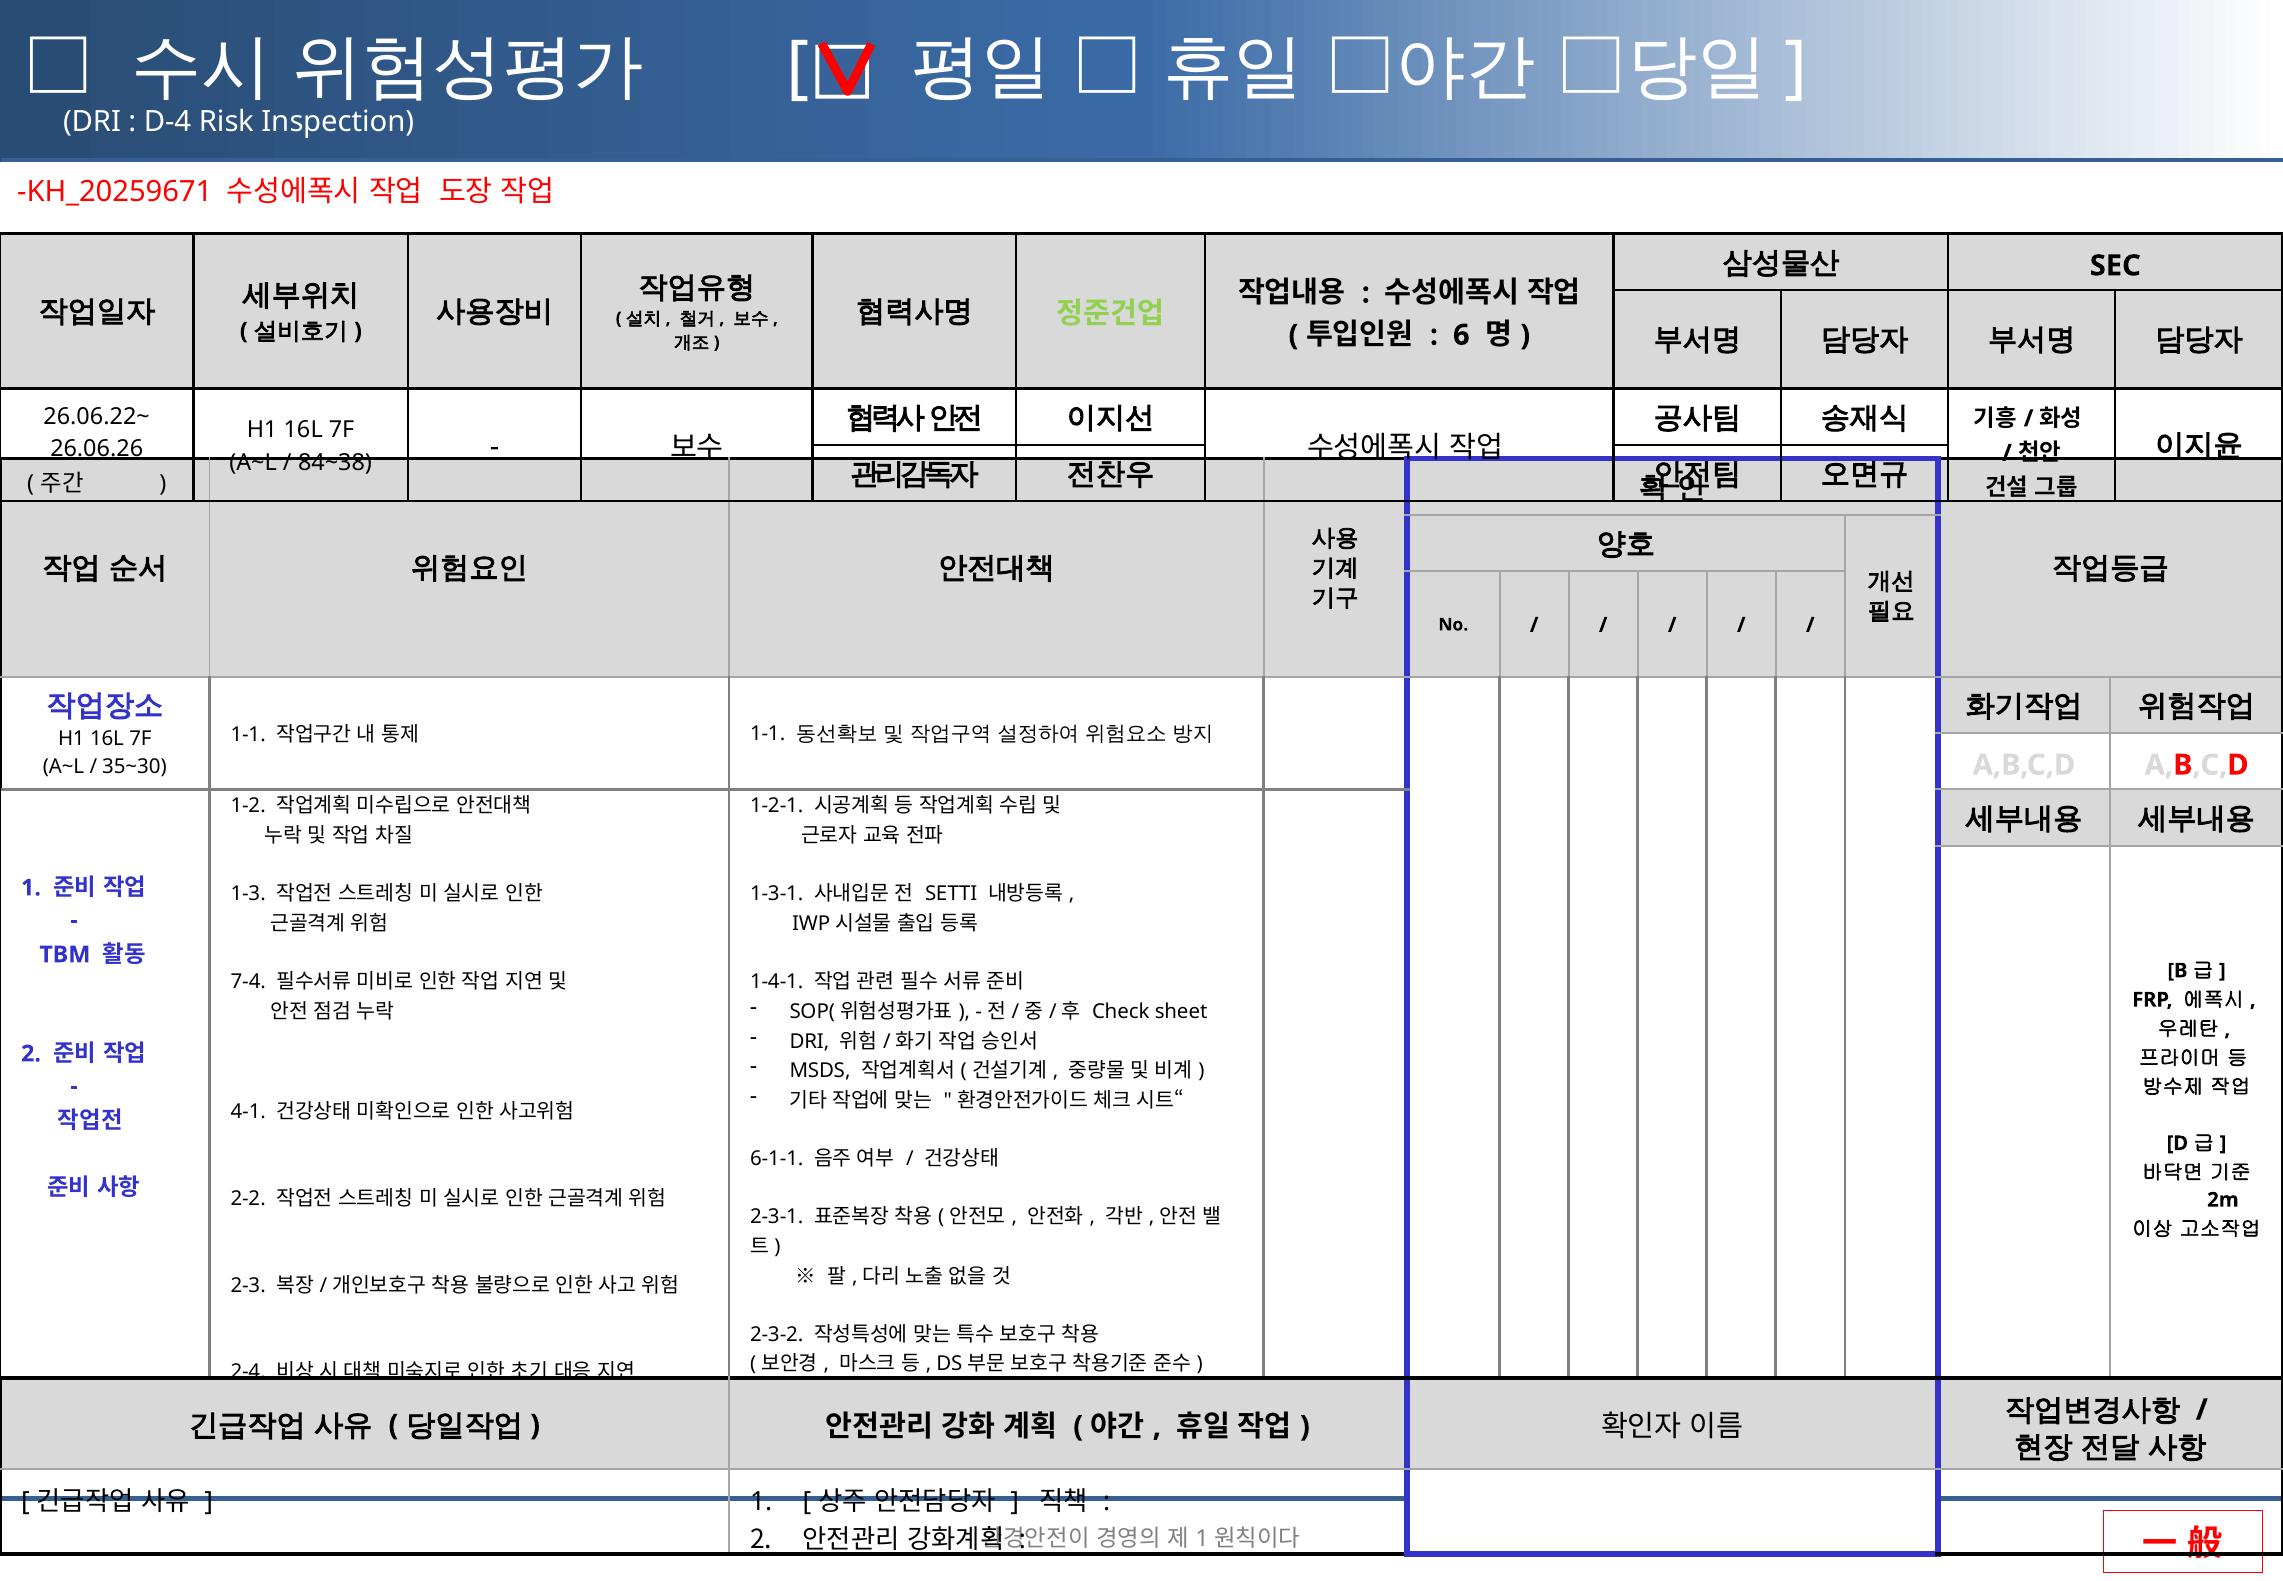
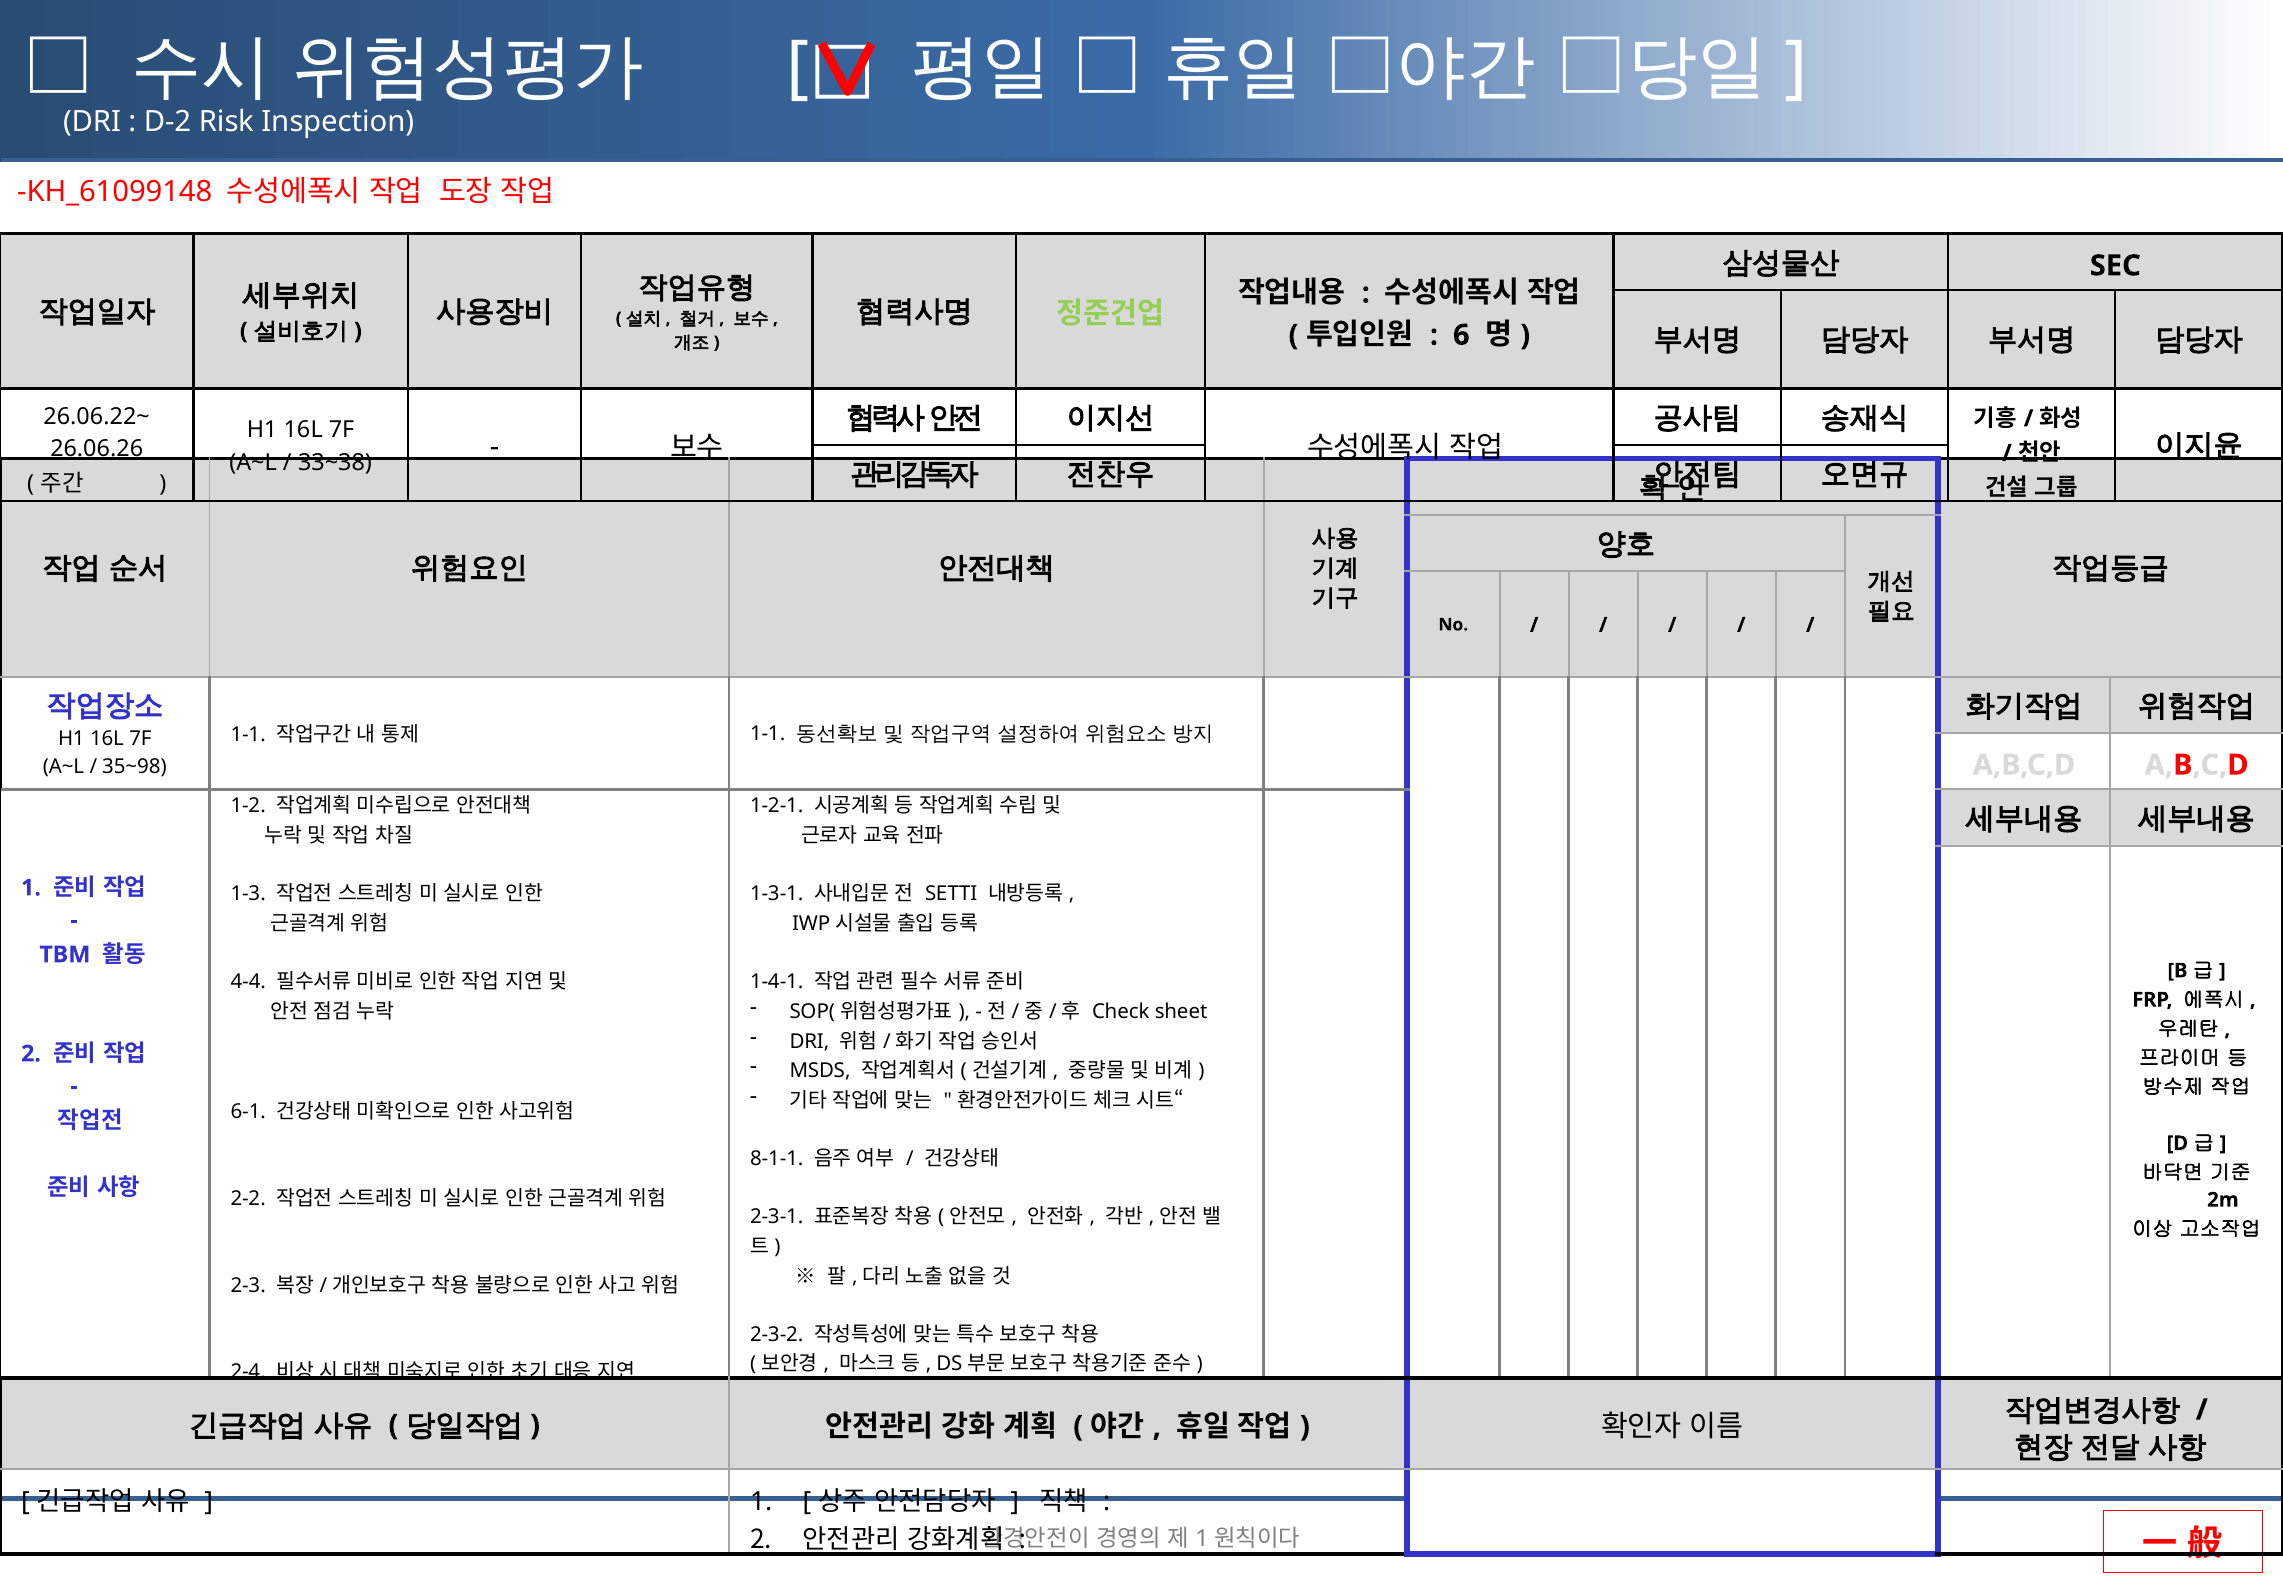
D-4: D-4 -> D-2
KH_20259671: KH_20259671 -> KH_61099148
84~38: 84~38 -> 33~38
35~30: 35~30 -> 35~98
7-4: 7-4 -> 4-4
4-1: 4-1 -> 6-1
6-1-1: 6-1-1 -> 8-1-1
